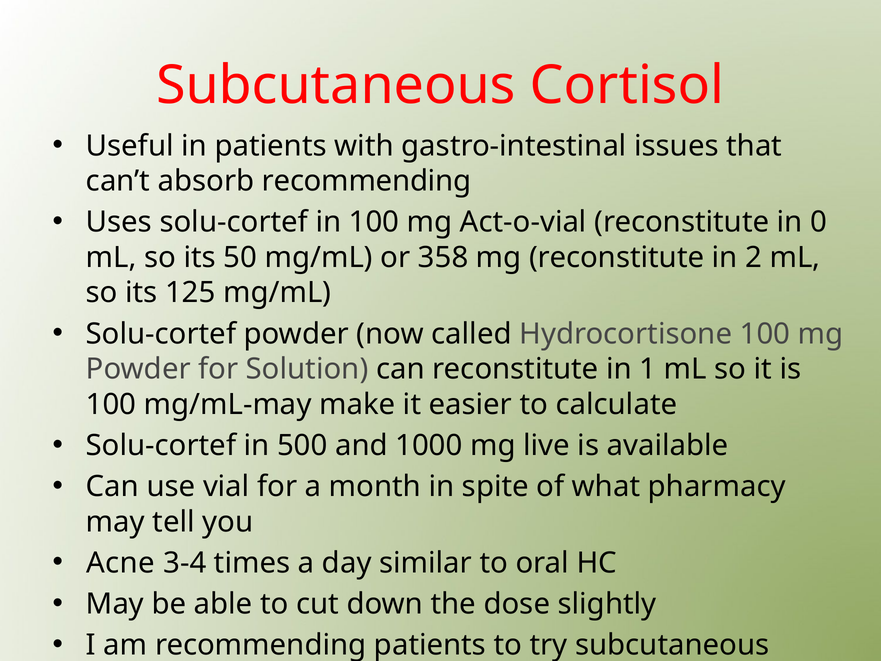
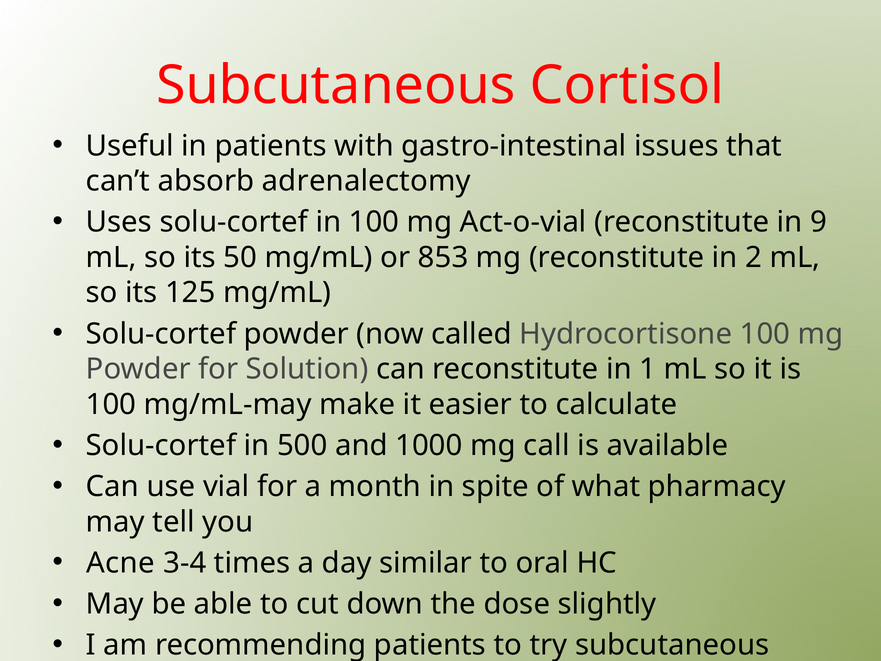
absorb recommending: recommending -> adrenalectomy
0: 0 -> 9
358: 358 -> 853
live: live -> call
